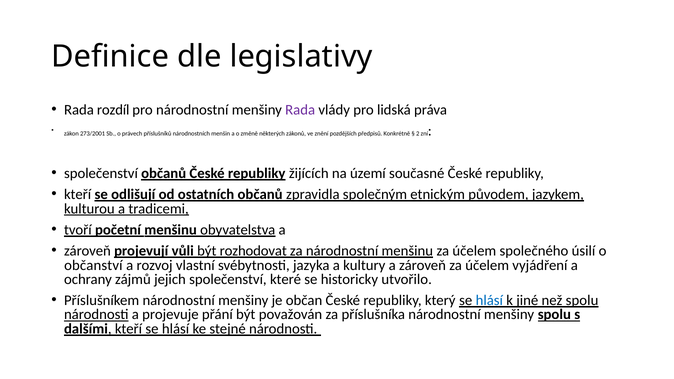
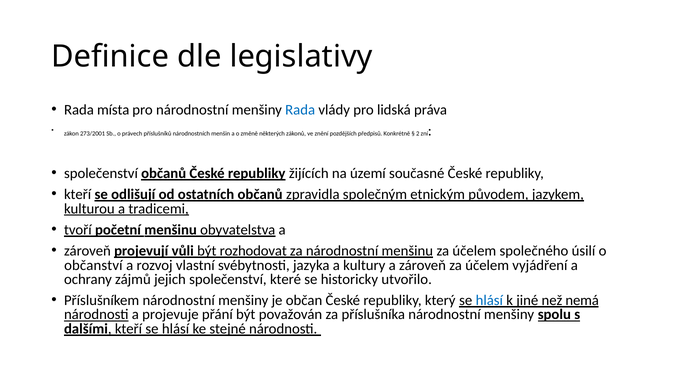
rozdíl: rozdíl -> místa
Rada at (300, 110) colour: purple -> blue
než spolu: spolu -> nemá
